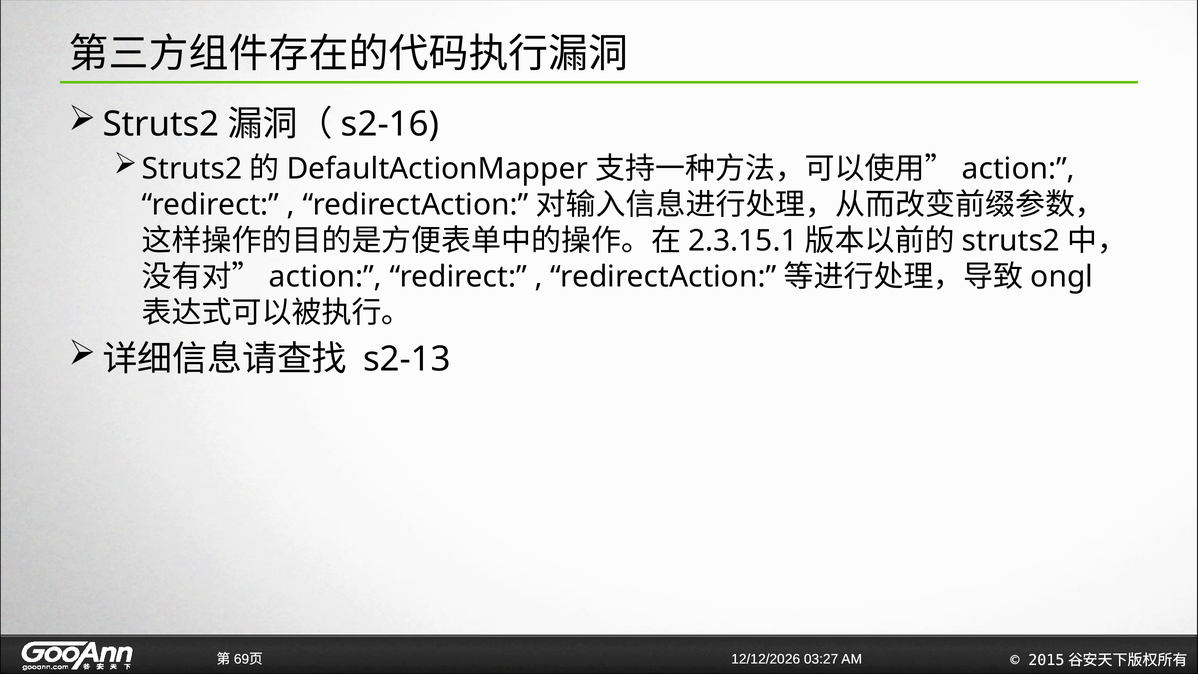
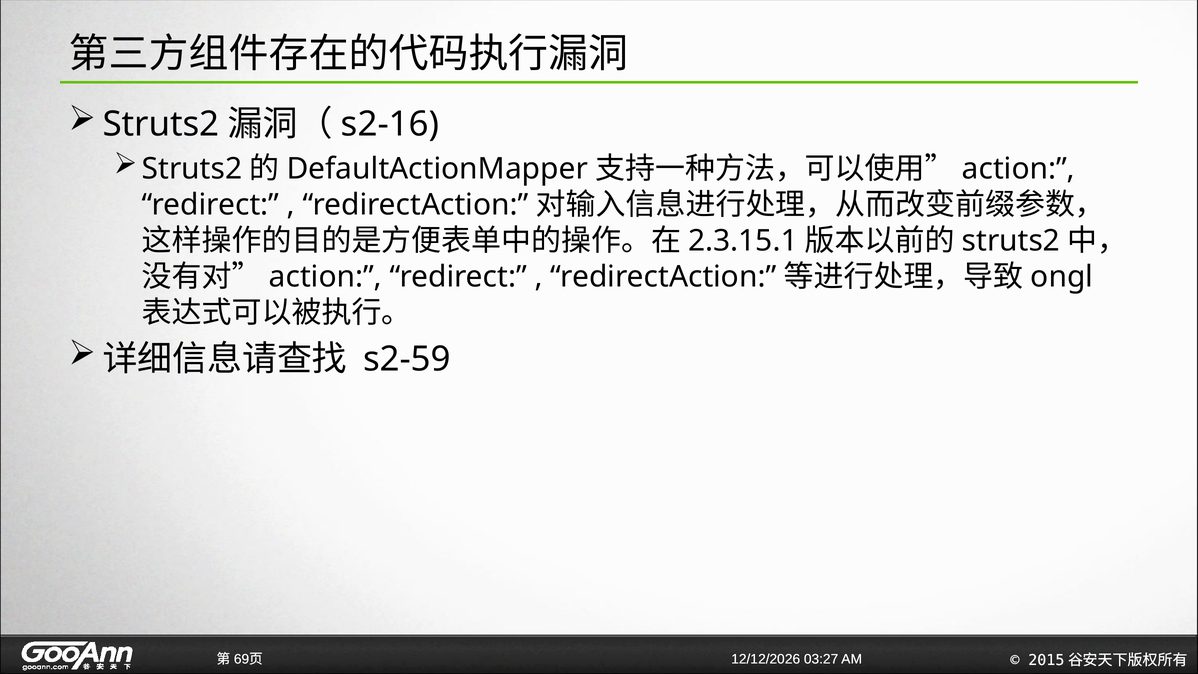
s2-13: s2-13 -> s2-59
